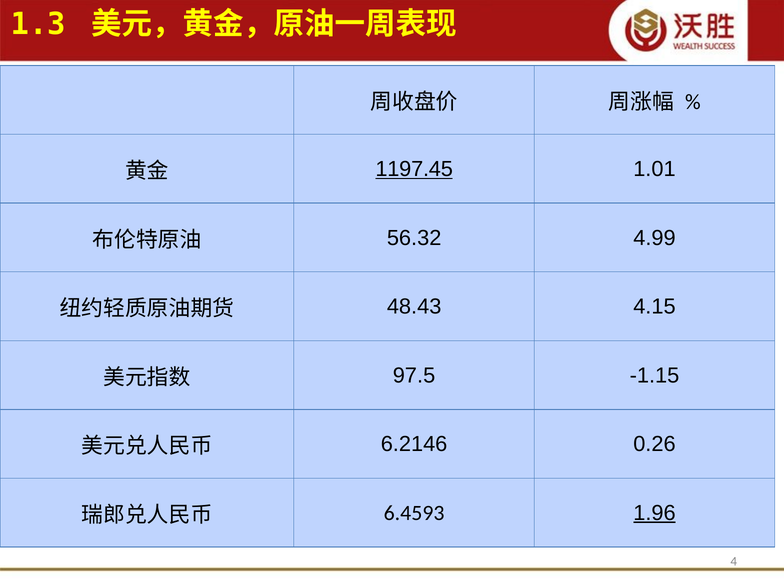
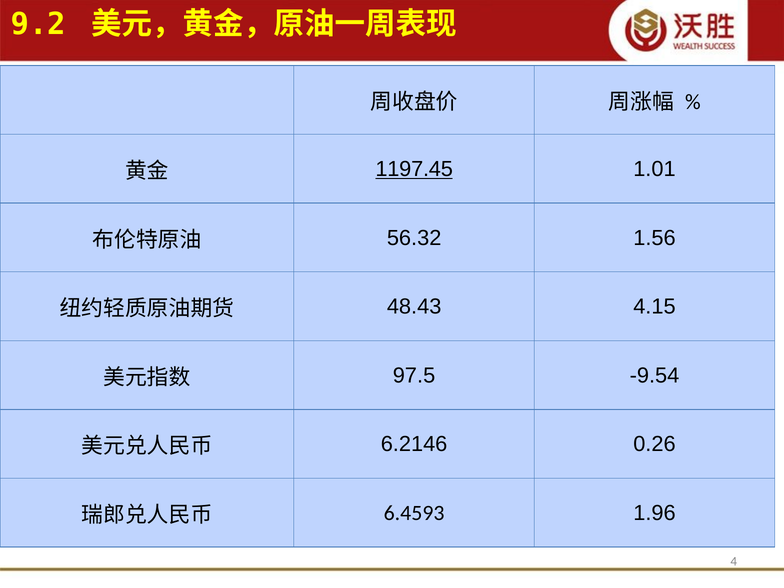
1.3: 1.3 -> 9.2
4.99: 4.99 -> 1.56
-1.15: -1.15 -> -9.54
1.96 underline: present -> none
